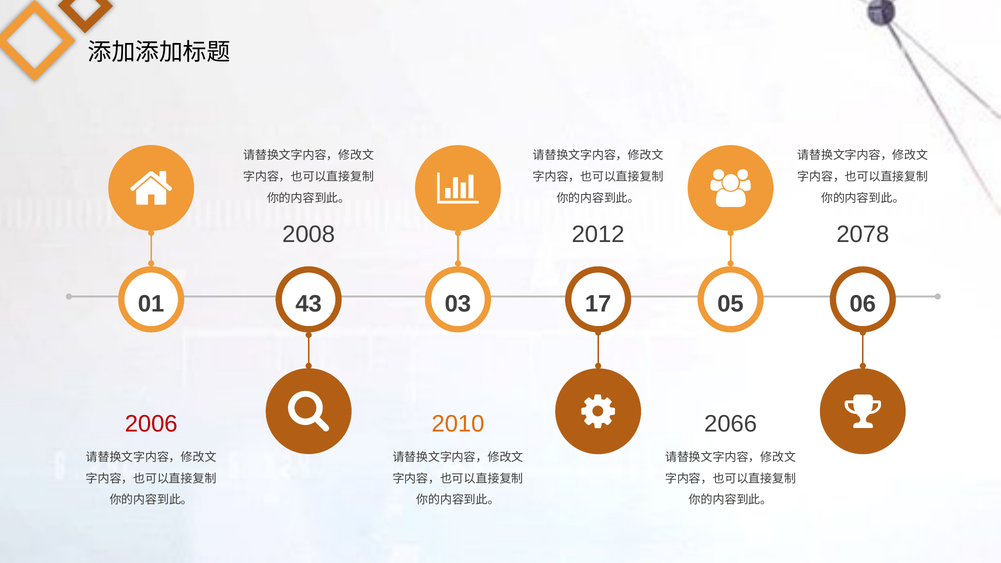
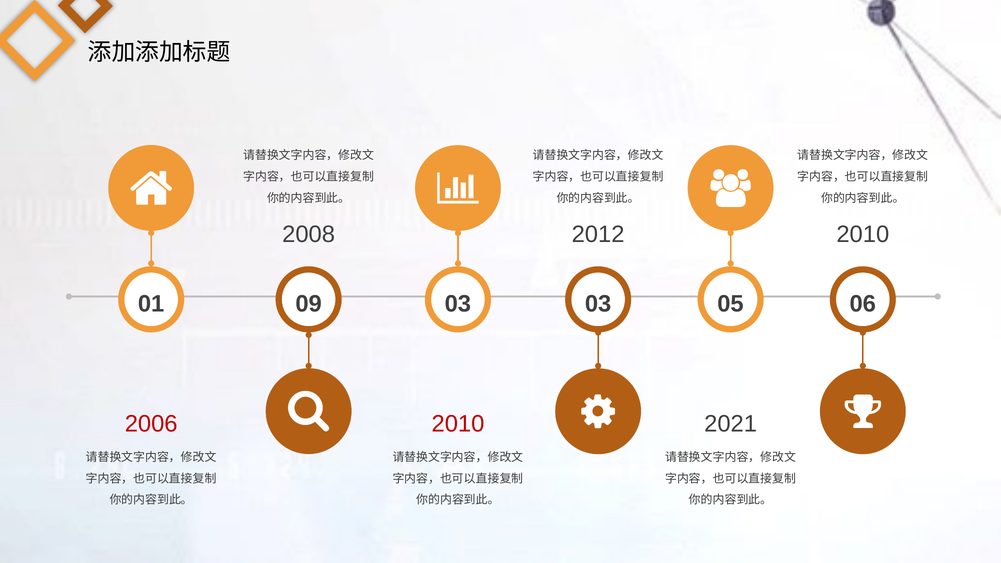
2078 at (863, 234): 2078 -> 2010
43: 43 -> 09
03 17: 17 -> 03
2010 at (458, 424) colour: orange -> red
2066: 2066 -> 2021
